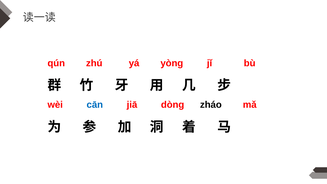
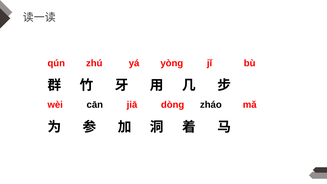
cān colour: blue -> black
